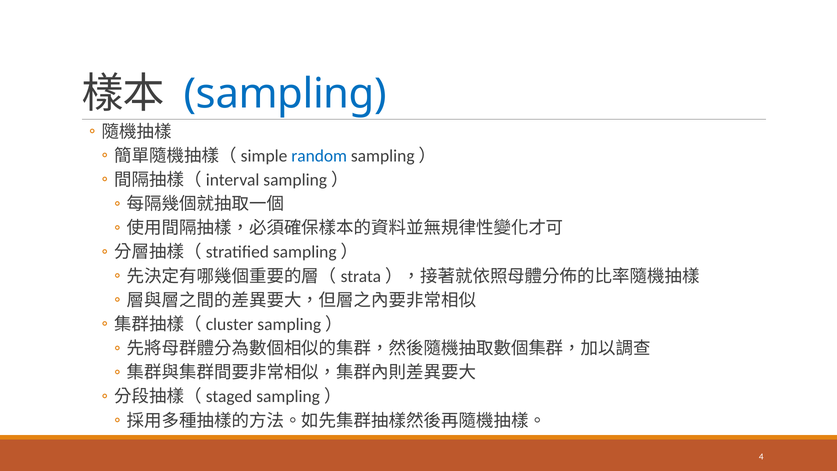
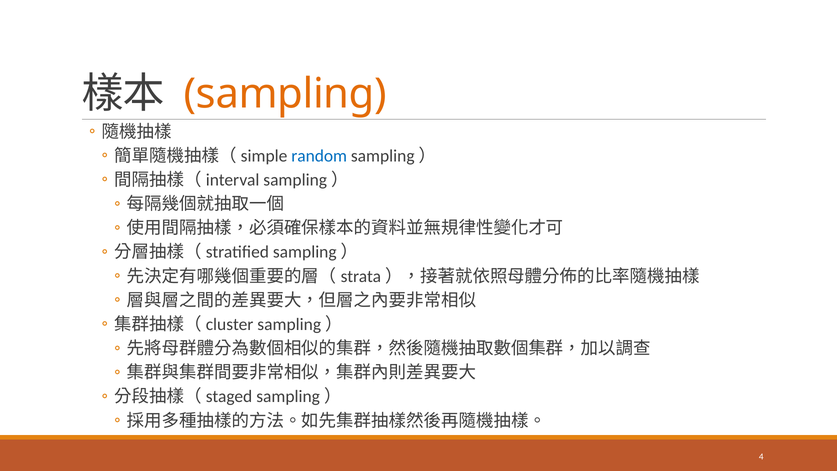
sampling colour: blue -> orange
